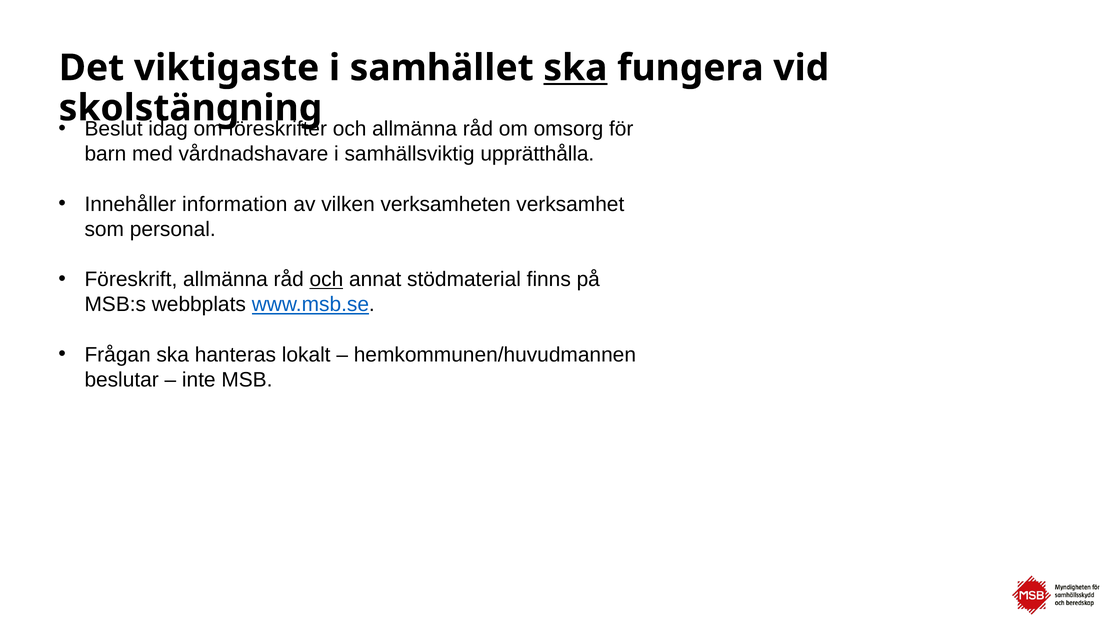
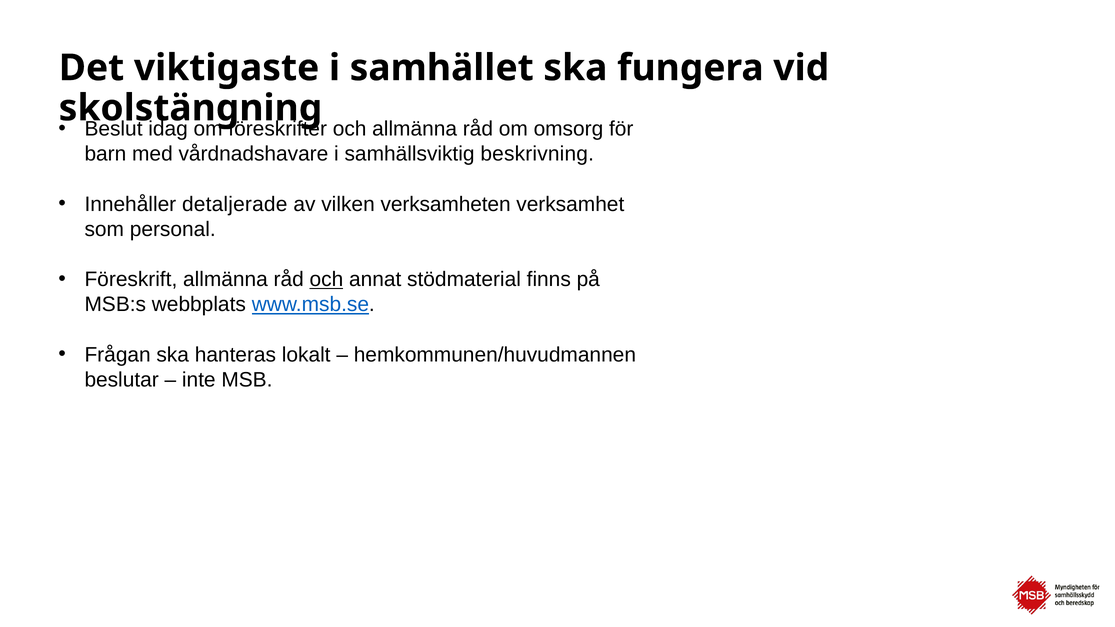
ska at (575, 68) underline: present -> none
upprätthålla: upprätthålla -> beskrivning
information: information -> detaljerade
